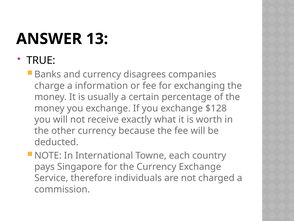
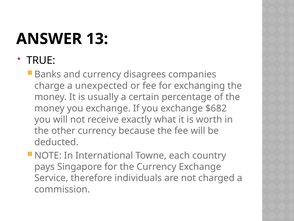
information: information -> unexpected
$128: $128 -> $682
